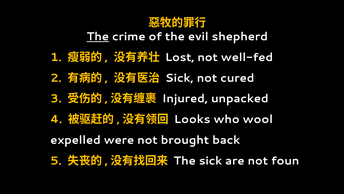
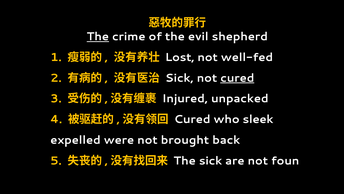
cured at (237, 78) underline: none -> present
Looks at (192, 119): Looks -> Cured
wool: wool -> sleek
